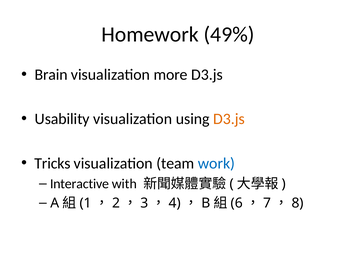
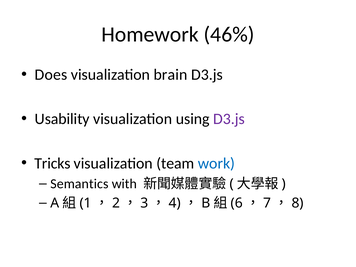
49%: 49% -> 46%
Brain: Brain -> Does
more: more -> brain
D3.js at (229, 119) colour: orange -> purple
Interactive: Interactive -> Semantics
